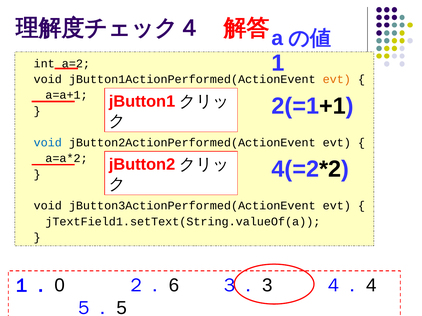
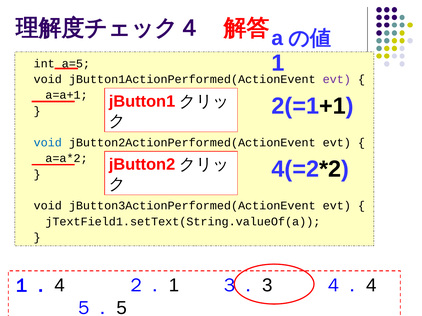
a=2: a=2 -> a=5
evt at (337, 79) colour: orange -> purple
0 at (60, 286): 0 -> 4
6 at (174, 286): 6 -> 1
